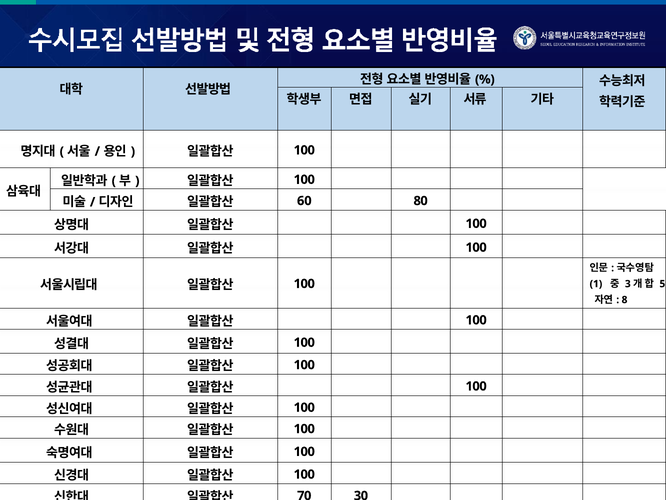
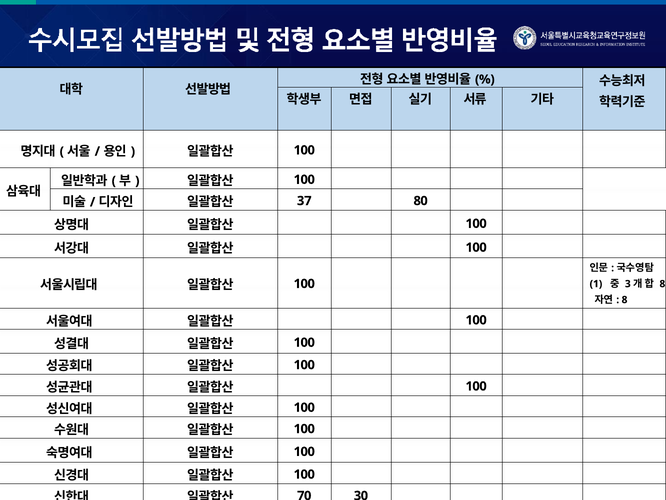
60: 60 -> 37
5 at (662, 284): 5 -> 8
